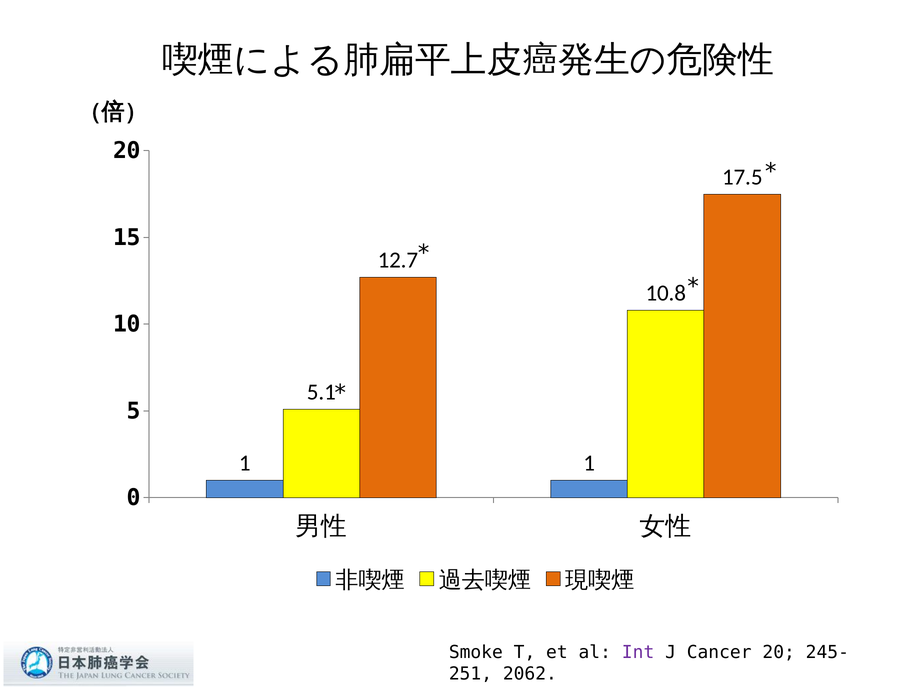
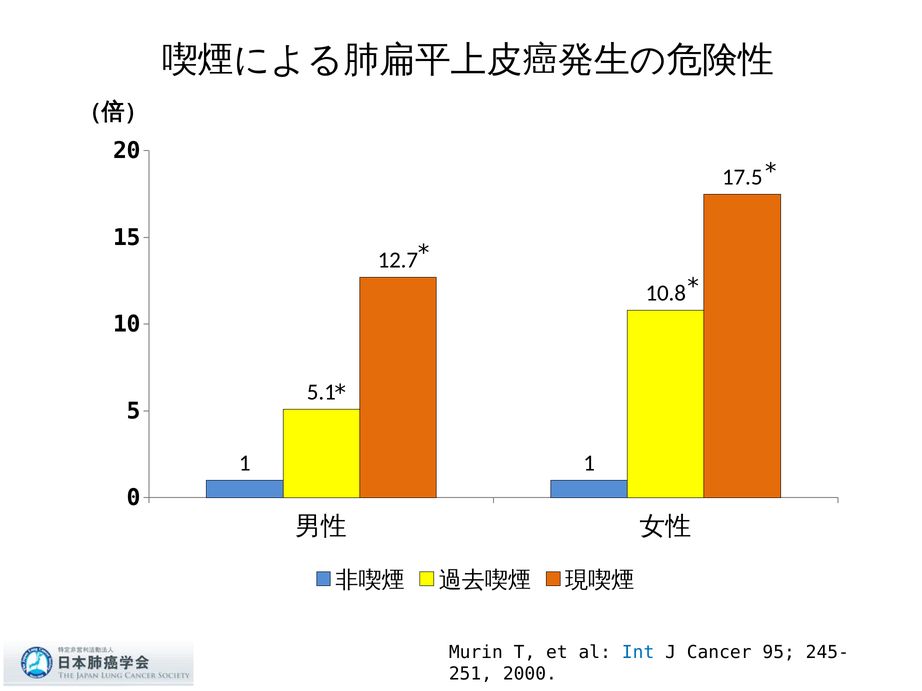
Smoke: Smoke -> Murin
Int colour: purple -> blue
Cancer 20: 20 -> 95
2062: 2062 -> 2000
